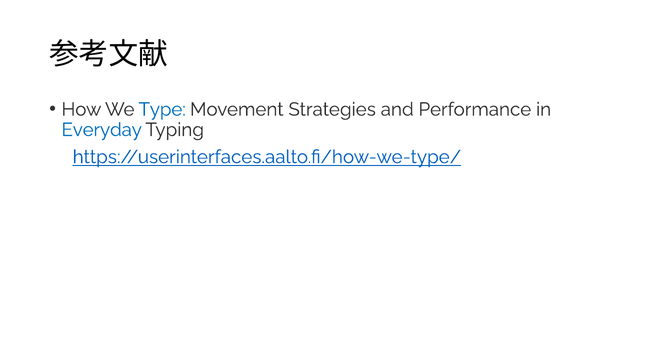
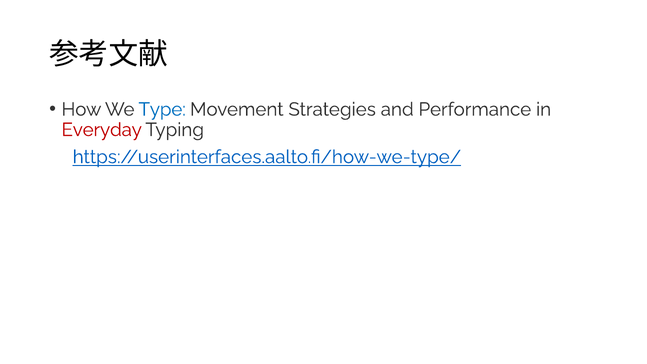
Everyday colour: blue -> red
